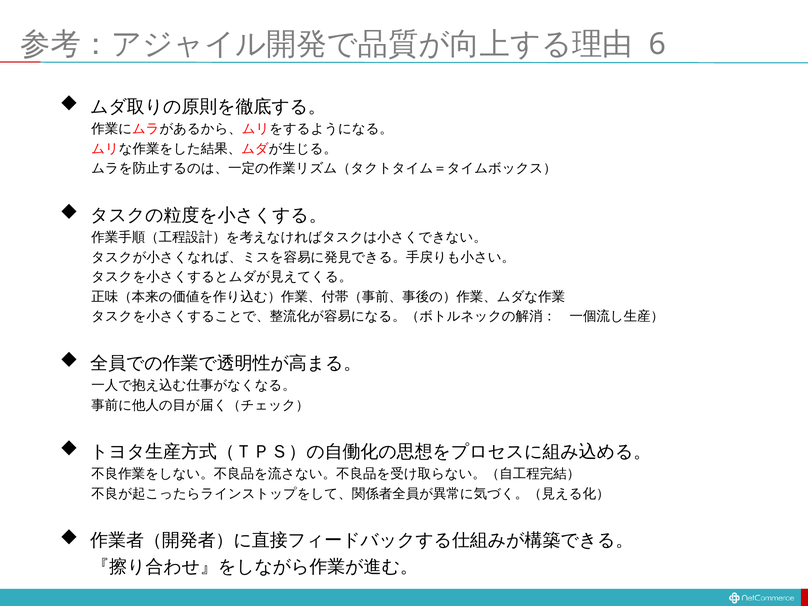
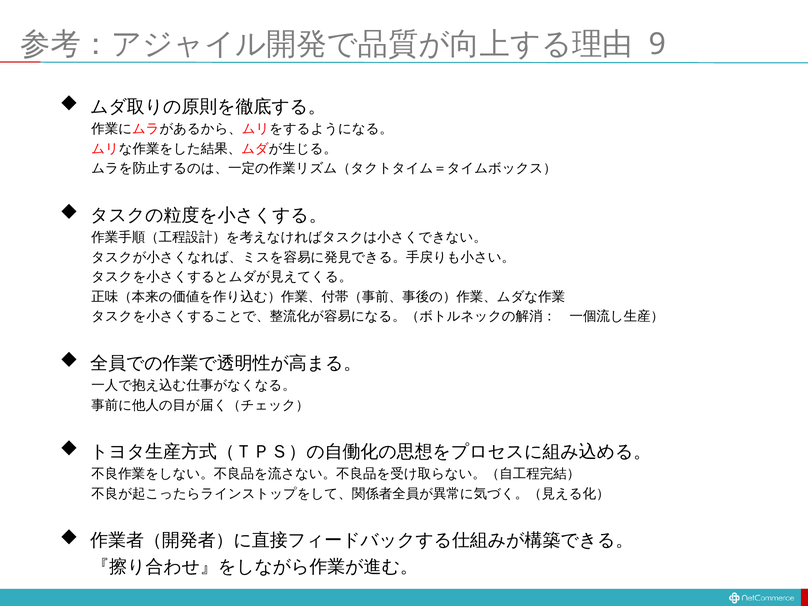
6: 6 -> 9
